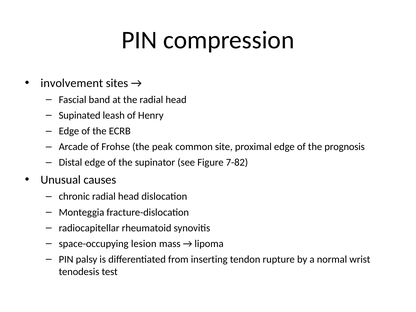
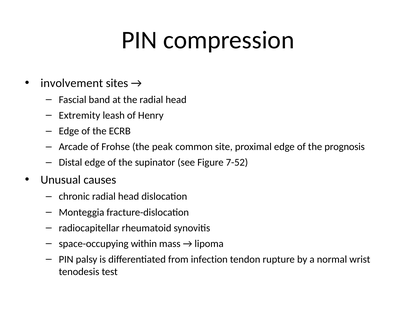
Supinated: Supinated -> Extremity
7-82: 7-82 -> 7-52
lesion: lesion -> within
inserting: inserting -> infection
